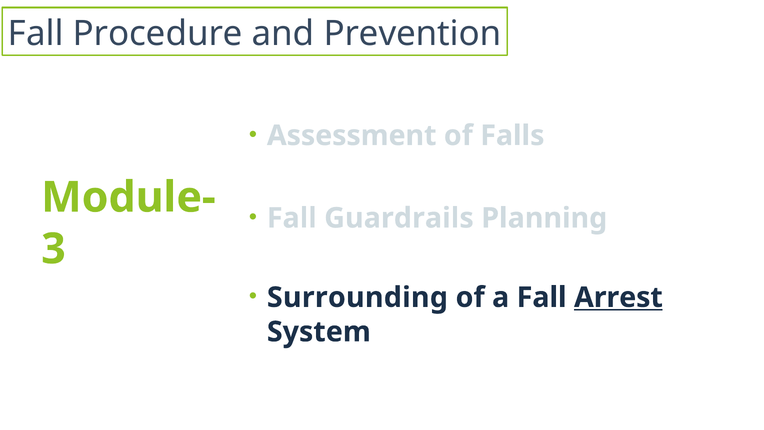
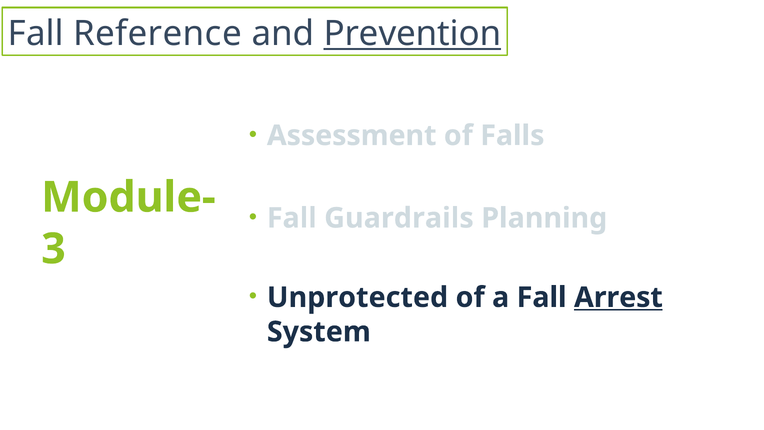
Procedure: Procedure -> Reference
Prevention underline: none -> present
Surrounding: Surrounding -> Unprotected
